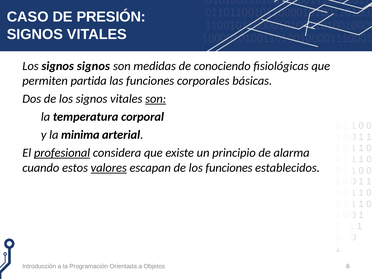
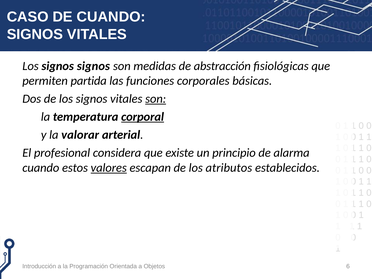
DE PRESIÓN: PRESIÓN -> CUANDO
conociendo: conociendo -> abstracción
corporal underline: none -> present
minima: minima -> valorar
profesional underline: present -> none
los funciones: funciones -> atributos
